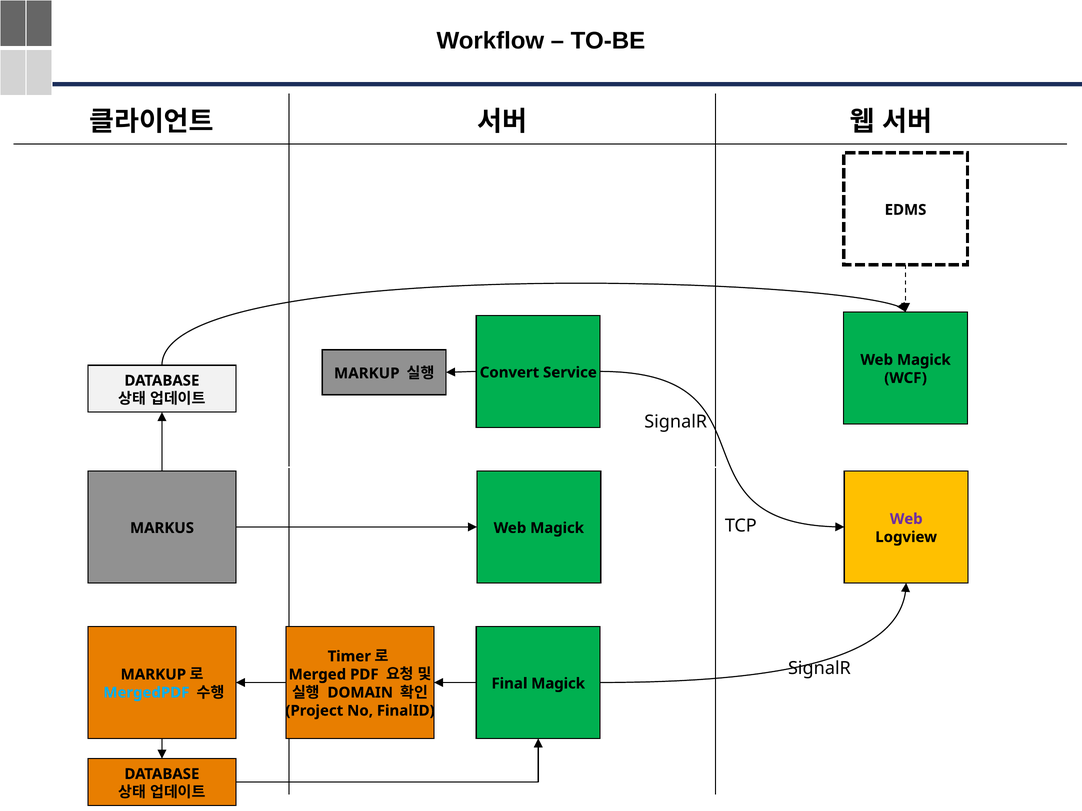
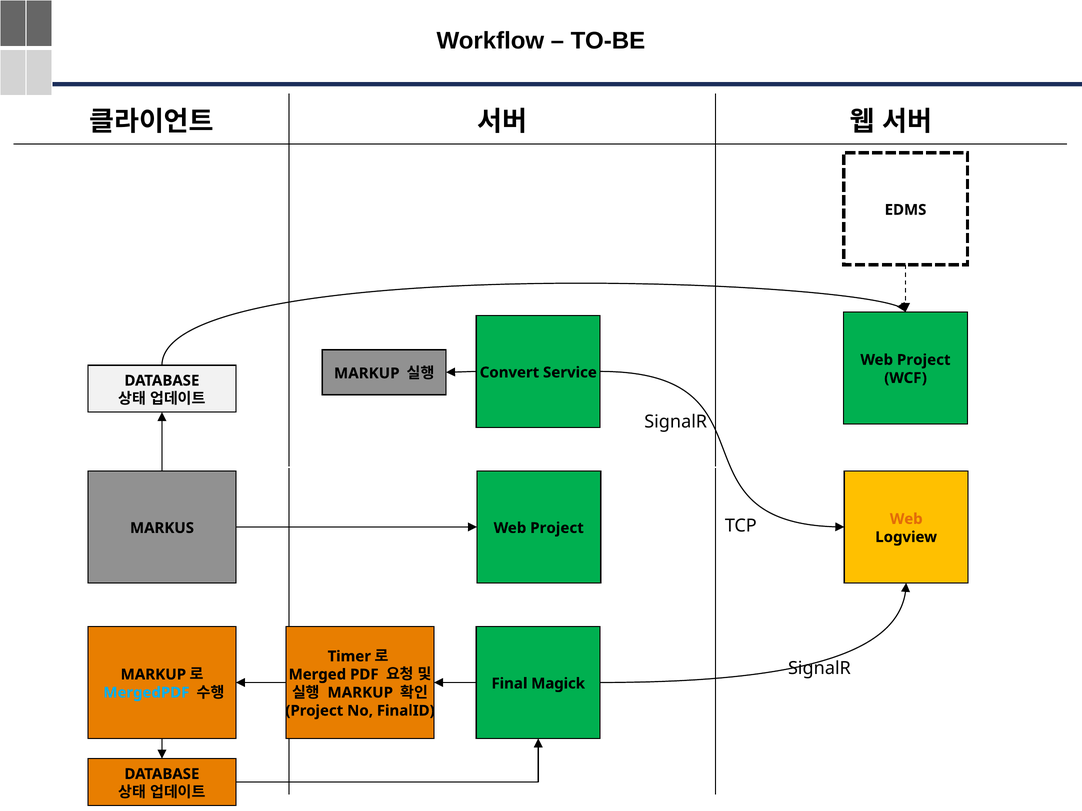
Magick at (924, 360): Magick -> Project
Web at (906, 519) colour: purple -> orange
MARKUS Web Magick: Magick -> Project
DOMAIN at (360, 693): DOMAIN -> MARKUP
